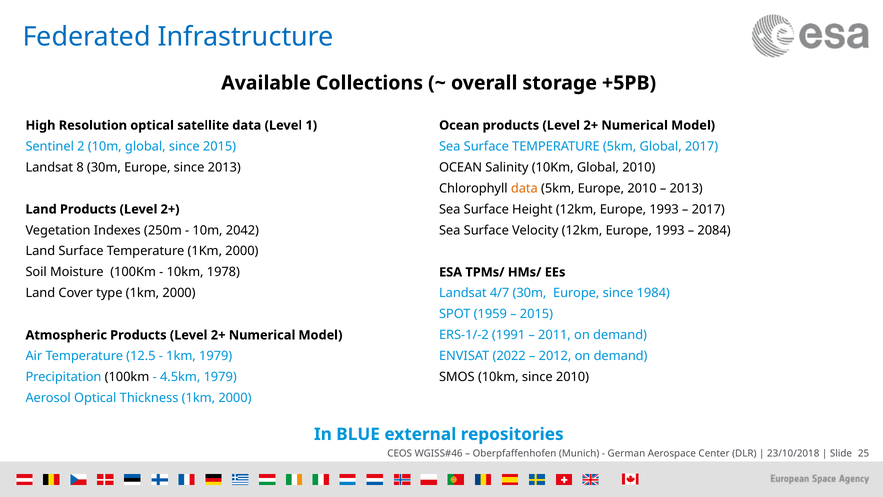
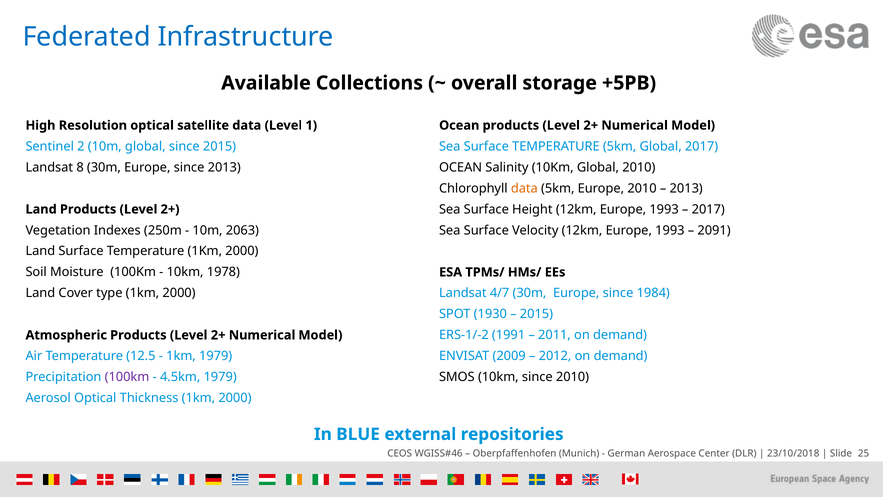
2042: 2042 -> 2063
2084: 2084 -> 2091
1959: 1959 -> 1930
2022: 2022 -> 2009
100km at (127, 377) colour: black -> purple
